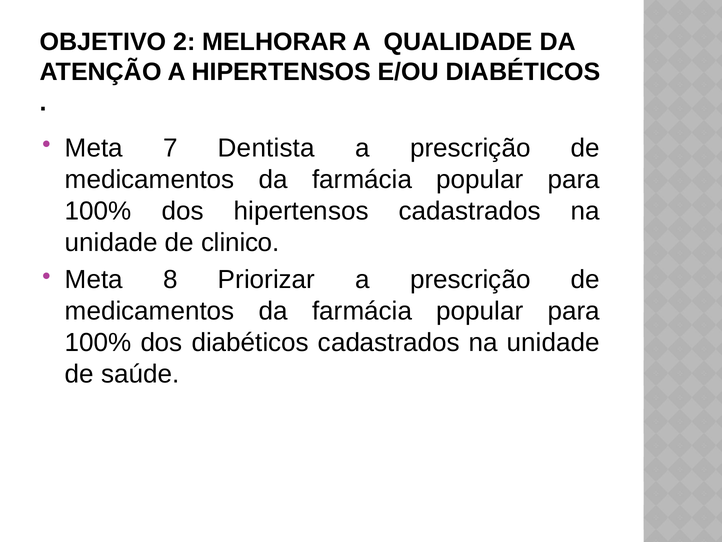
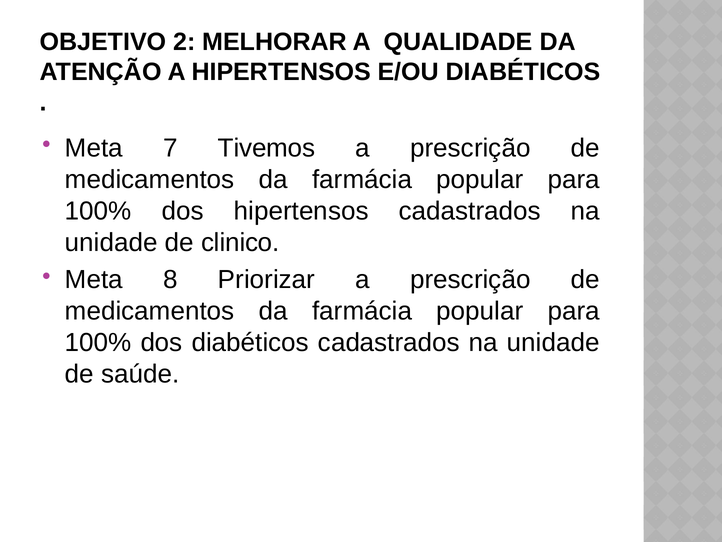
Dentista: Dentista -> Tivemos
